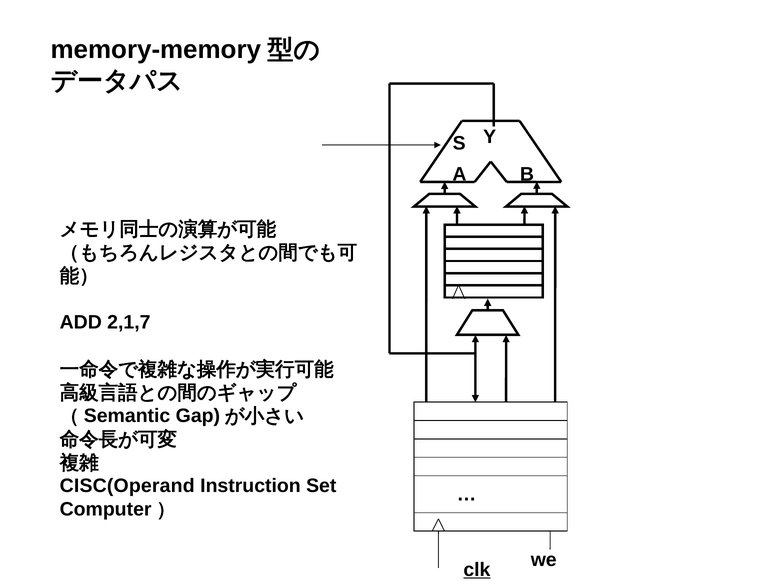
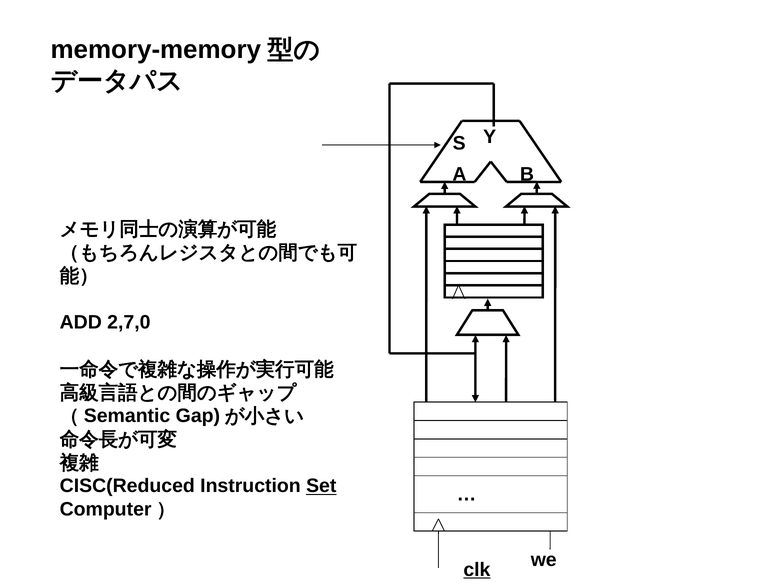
2,1,7: 2,1,7 -> 2,7,0
CISC(Operand: CISC(Operand -> CISC(Reduced
Set underline: none -> present
